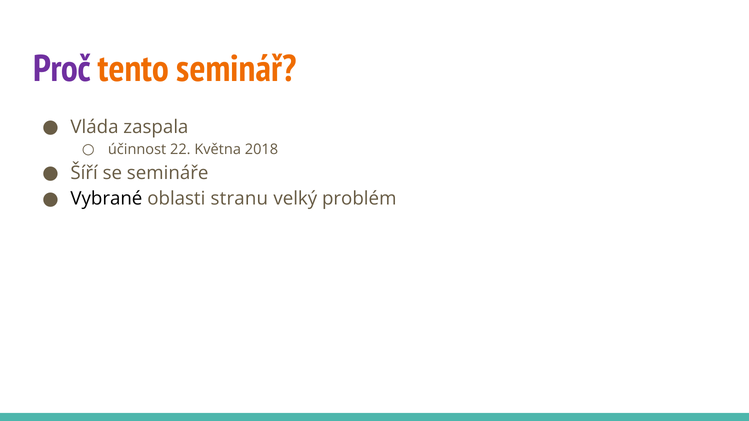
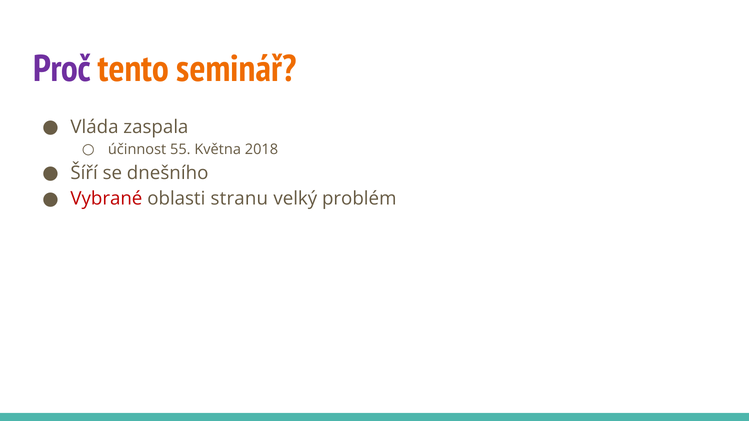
22: 22 -> 55
semináře: semináře -> dnešního
Vybrané colour: black -> red
